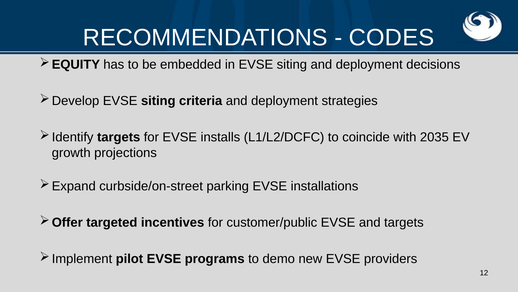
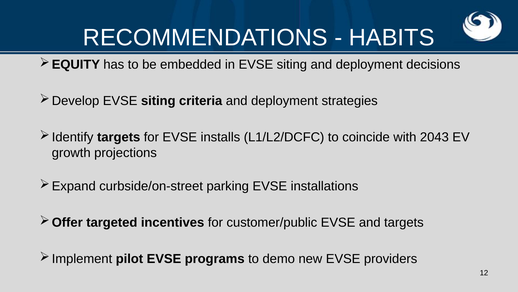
CODES: CODES -> HABITS
2035: 2035 -> 2043
